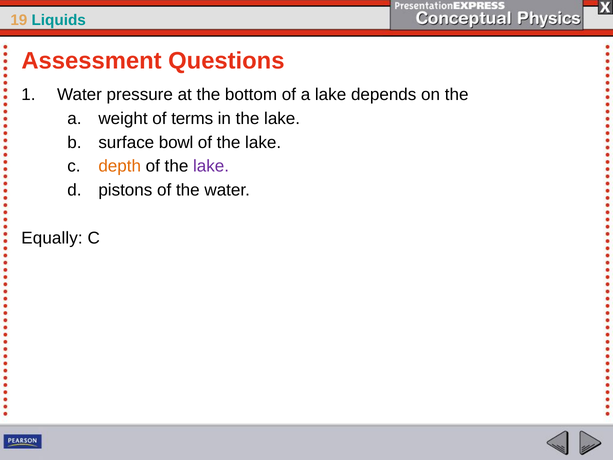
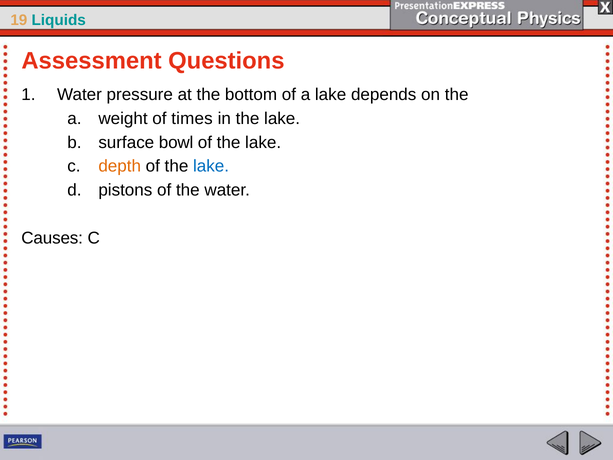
terms: terms -> times
lake at (211, 166) colour: purple -> blue
Equally: Equally -> Causes
